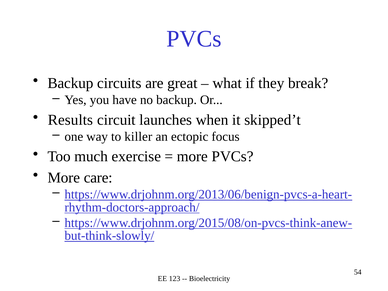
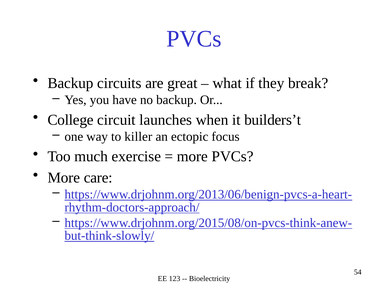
Results: Results -> College
skipped’t: skipped’t -> builders’t
